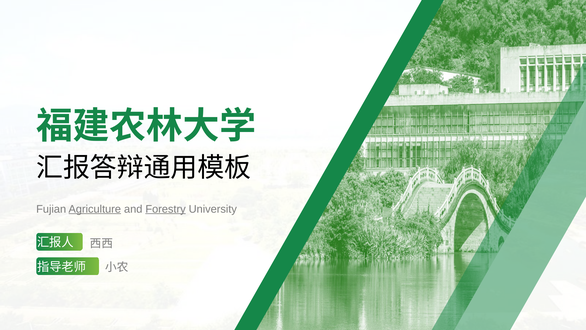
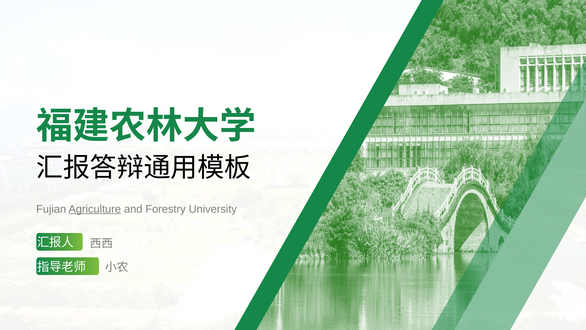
Forestry underline: present -> none
